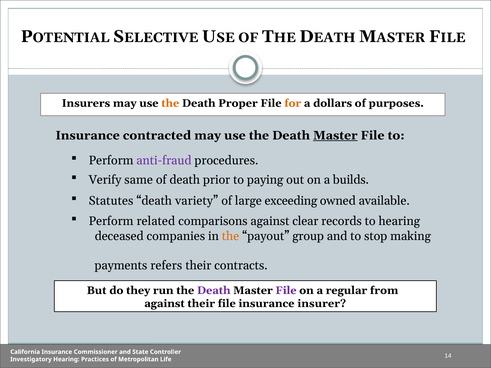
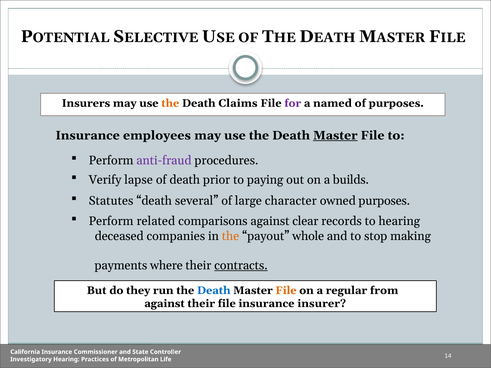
Proper: Proper -> Claims
for colour: orange -> purple
dollars: dollars -> named
contracted: contracted -> employees
same: same -> lapse
variety: variety -> several
exceeding: exceeding -> character
owned available: available -> purposes
group: group -> whole
refers: refers -> where
contracts underline: none -> present
Death at (214, 291) colour: purple -> blue
File at (286, 291) colour: purple -> orange
